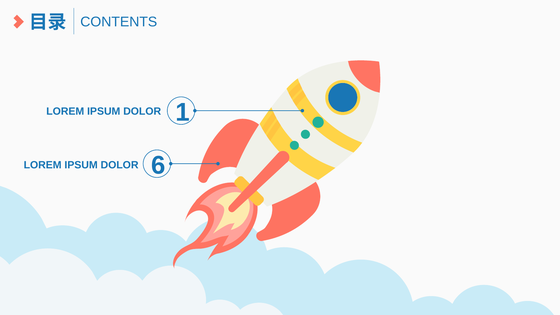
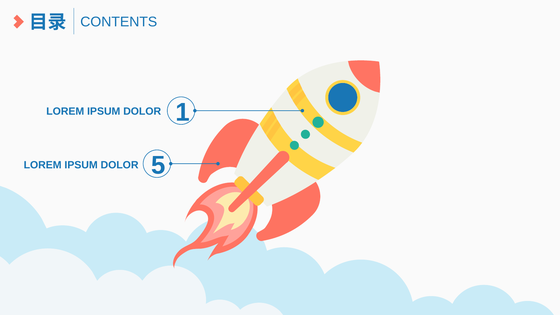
6: 6 -> 5
